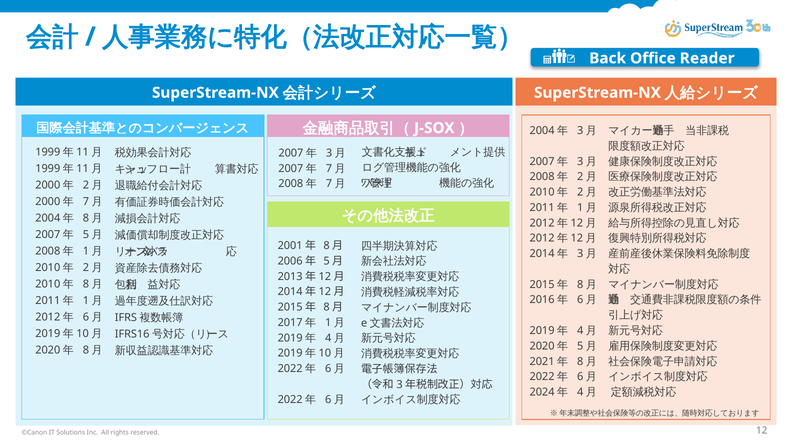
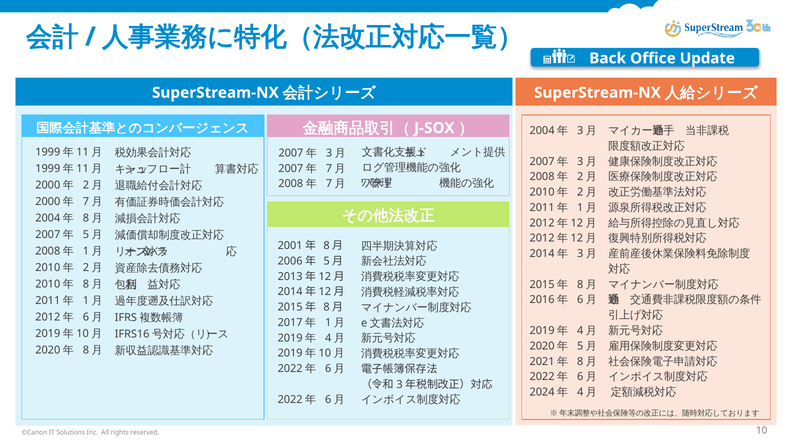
Reader: Reader -> Update
12: 12 -> 10
